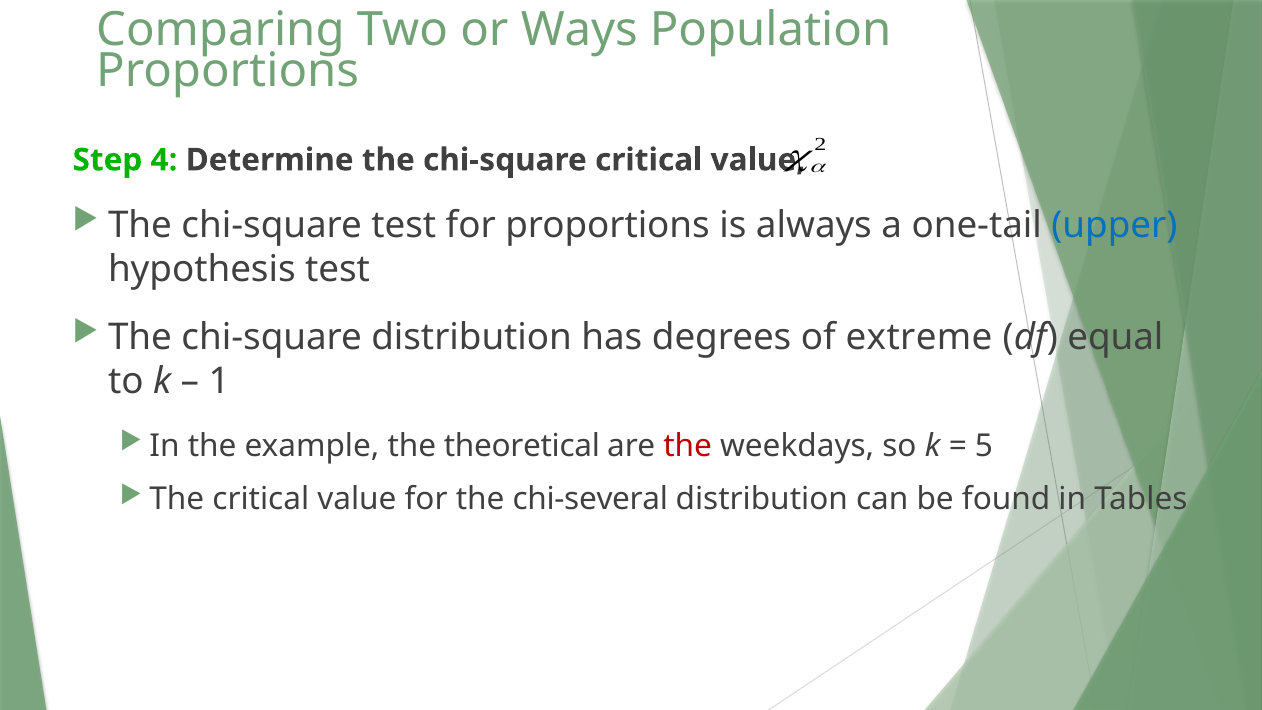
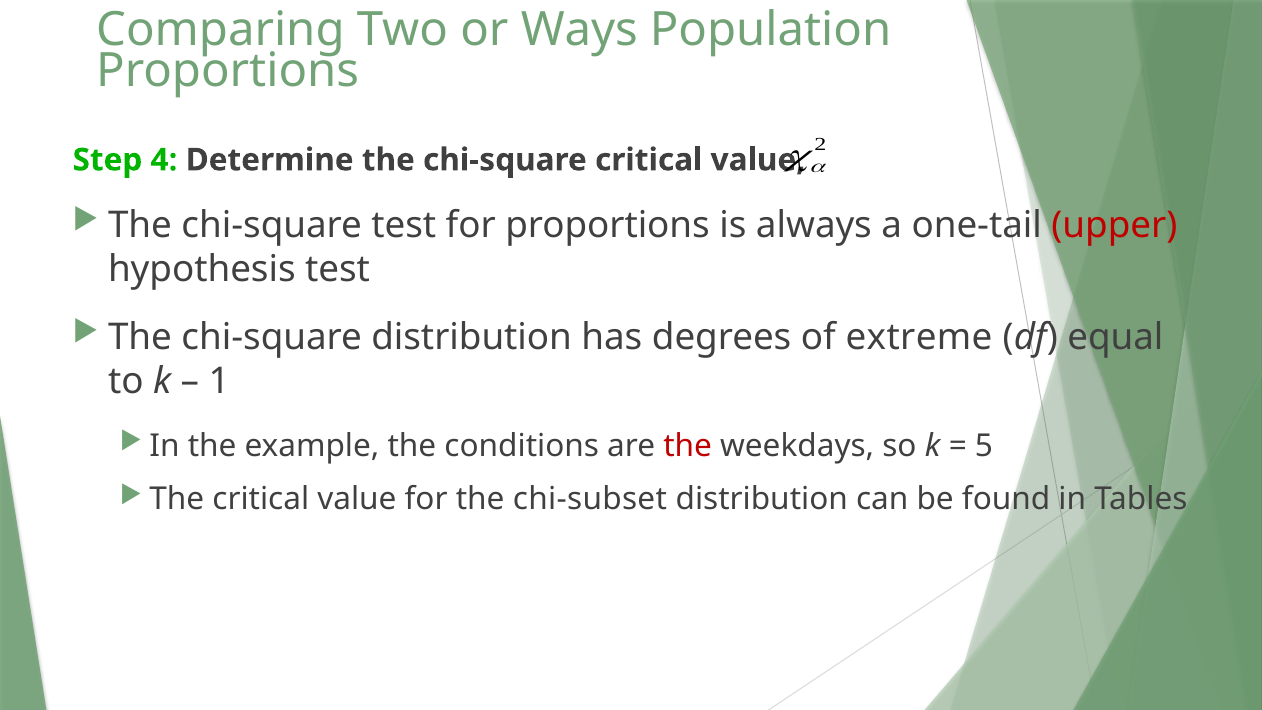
upper colour: blue -> red
theoretical: theoretical -> conditions
chi-several: chi-several -> chi-subset
